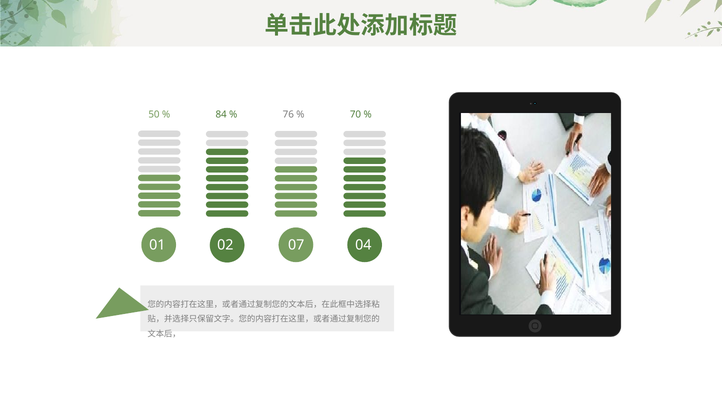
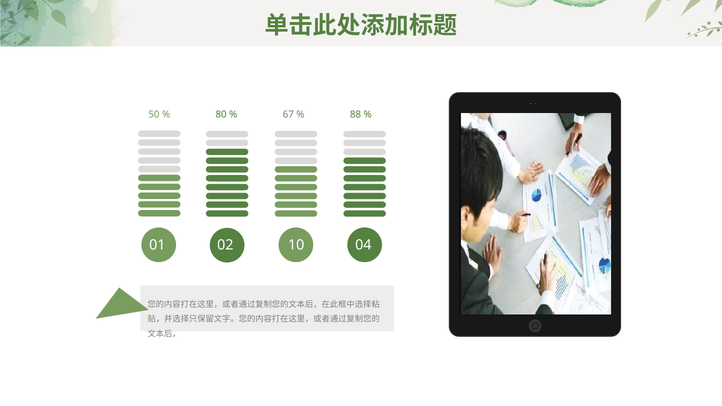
84: 84 -> 80
76: 76 -> 67
70: 70 -> 88
07: 07 -> 10
